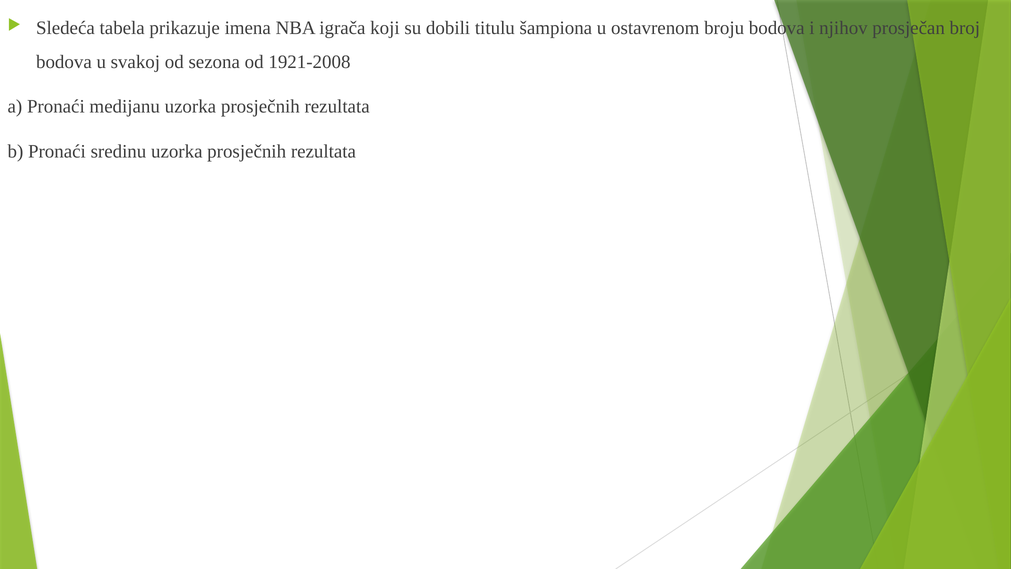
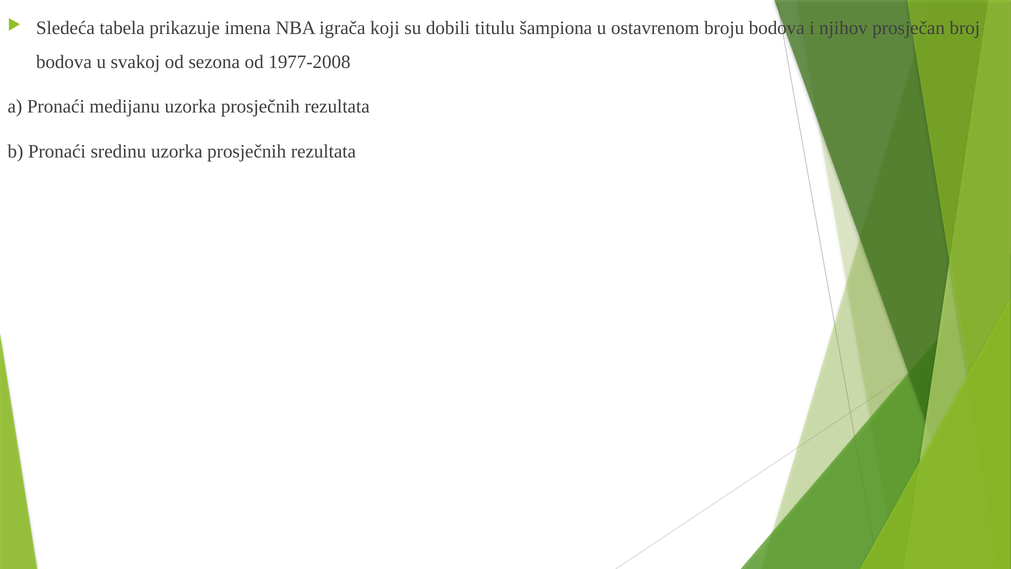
1921-2008: 1921-2008 -> 1977-2008
